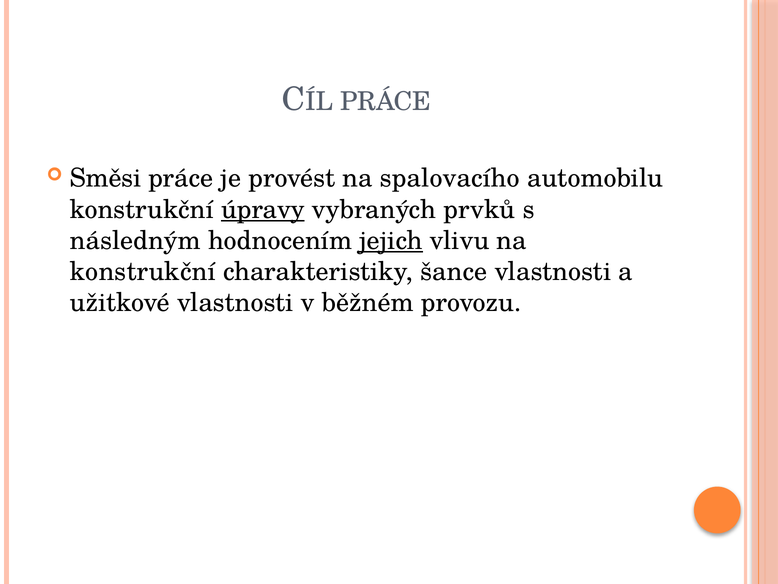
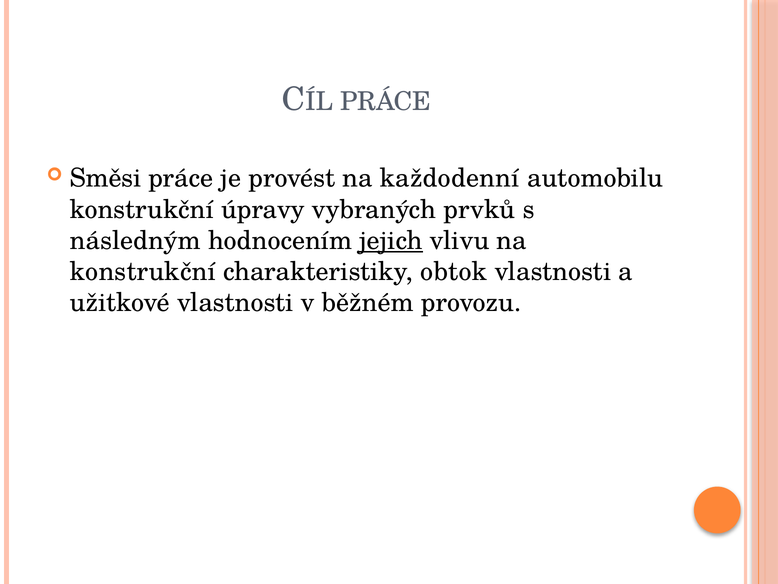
spalovacího: spalovacího -> každodenní
úpravy underline: present -> none
šance: šance -> obtok
